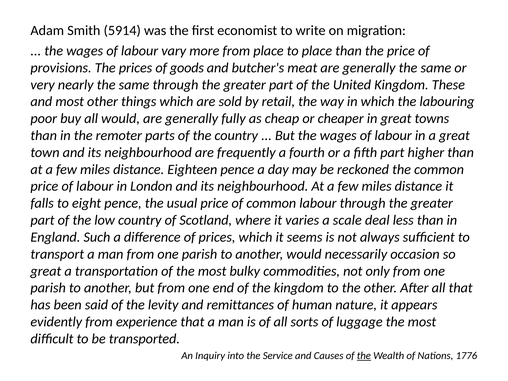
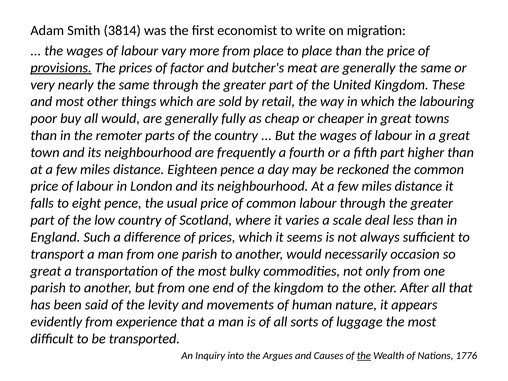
5914: 5914 -> 3814
provisions underline: none -> present
goods: goods -> factor
remittances: remittances -> movements
Service: Service -> Argues
